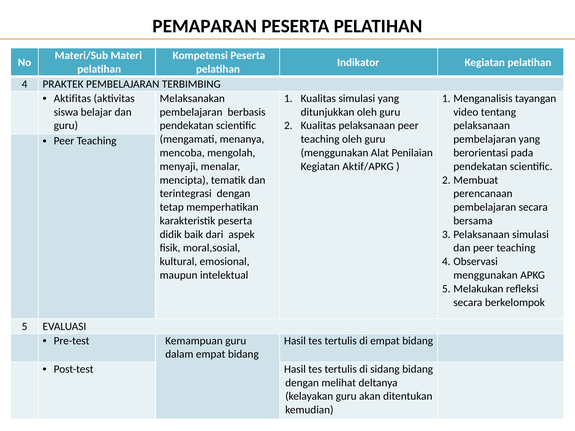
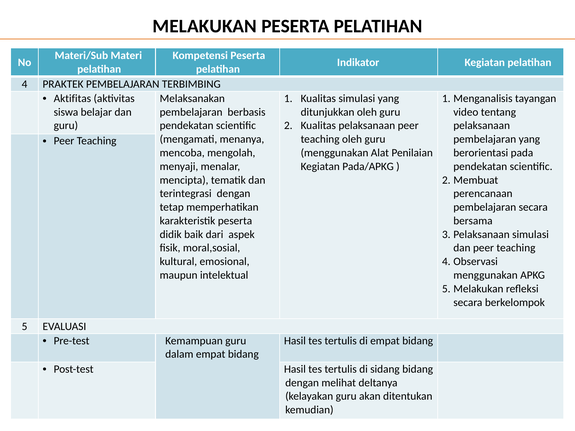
PEMAPARAN at (205, 26): PEMAPARAN -> MELAKUKAN
Aktif/APKG: Aktif/APKG -> Pada/APKG
